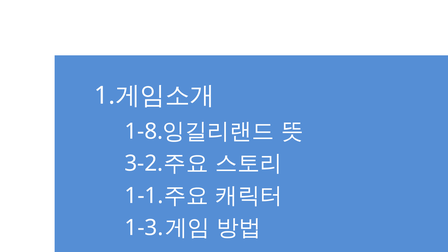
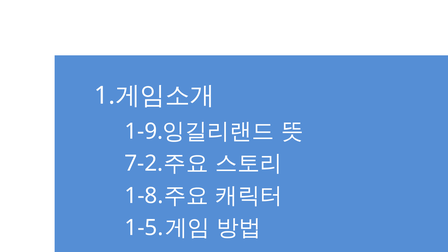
1-8: 1-8 -> 1-9
3-2: 3-2 -> 7-2
1-1: 1-1 -> 1-8
1-3: 1-3 -> 1-5
